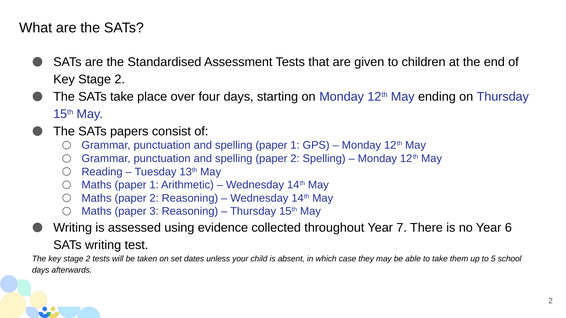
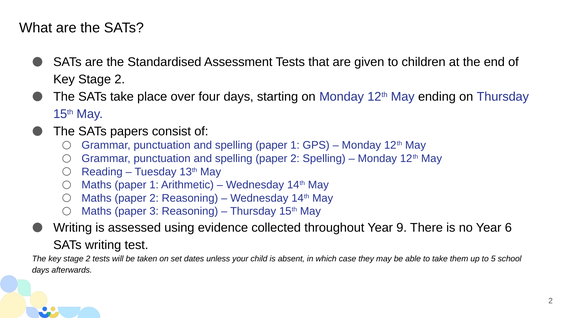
7: 7 -> 9
